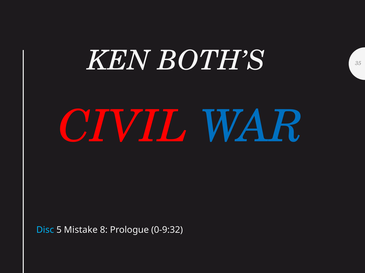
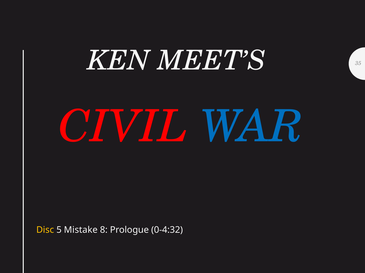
BOTH’S: BOTH’S -> MEET’S
Disc colour: light blue -> yellow
0-9:32: 0-9:32 -> 0-4:32
